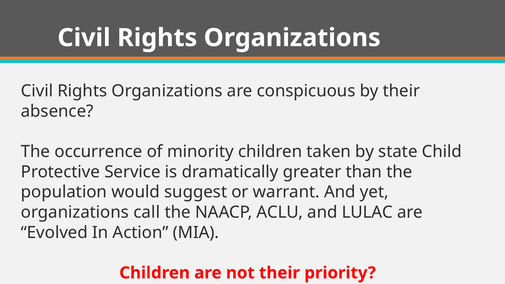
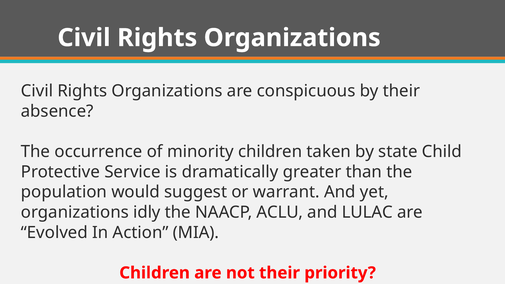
call: call -> idly
